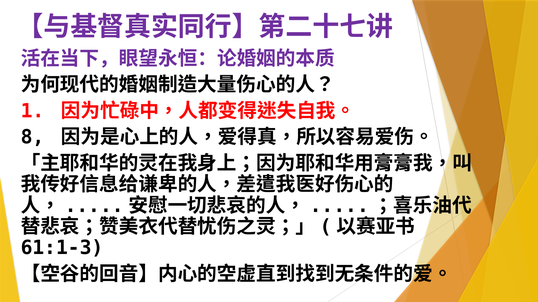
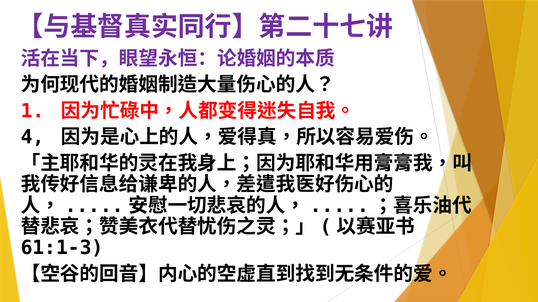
8: 8 -> 4
